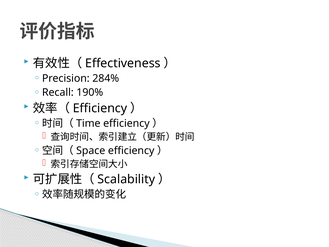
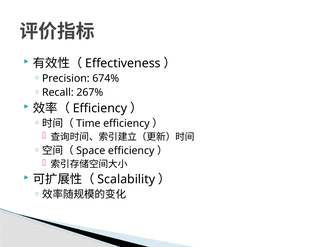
284%: 284% -> 674%
190%: 190% -> 267%
